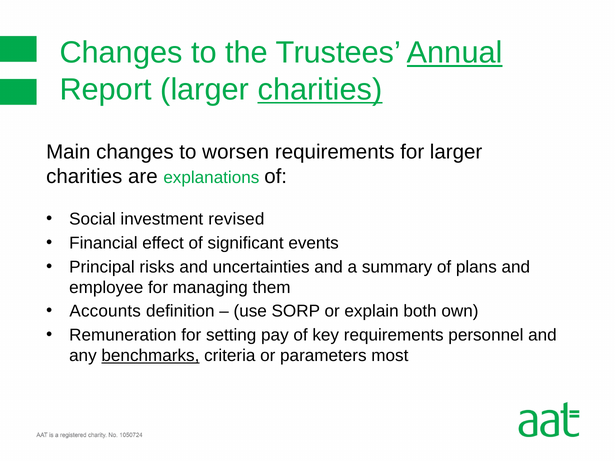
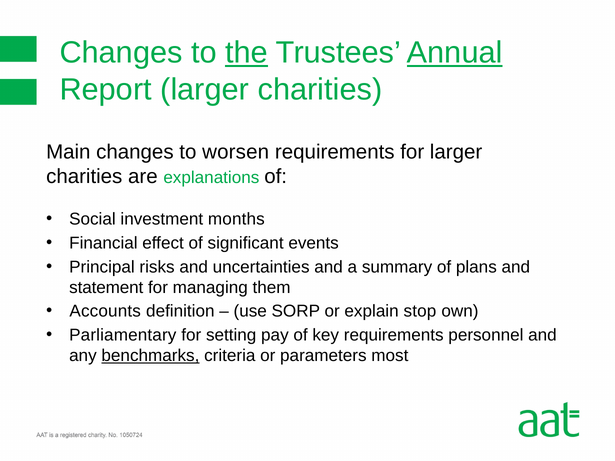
the underline: none -> present
charities at (320, 90) underline: present -> none
revised: revised -> months
employee: employee -> statement
both: both -> stop
Remuneration: Remuneration -> Parliamentary
